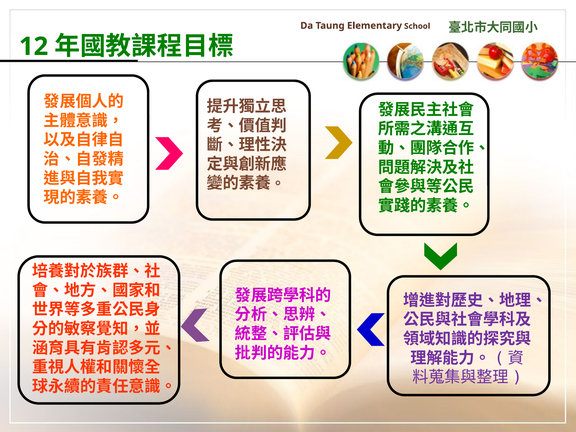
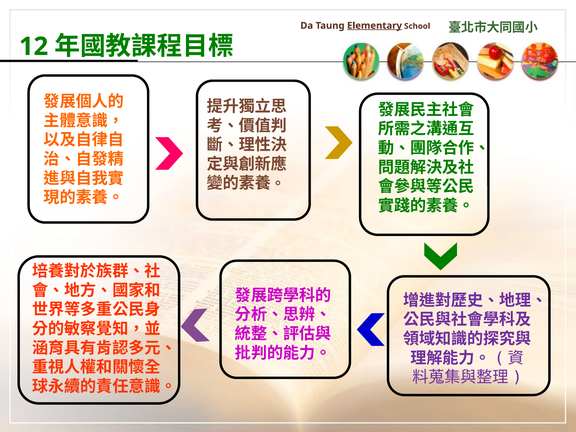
Elementary underline: none -> present
